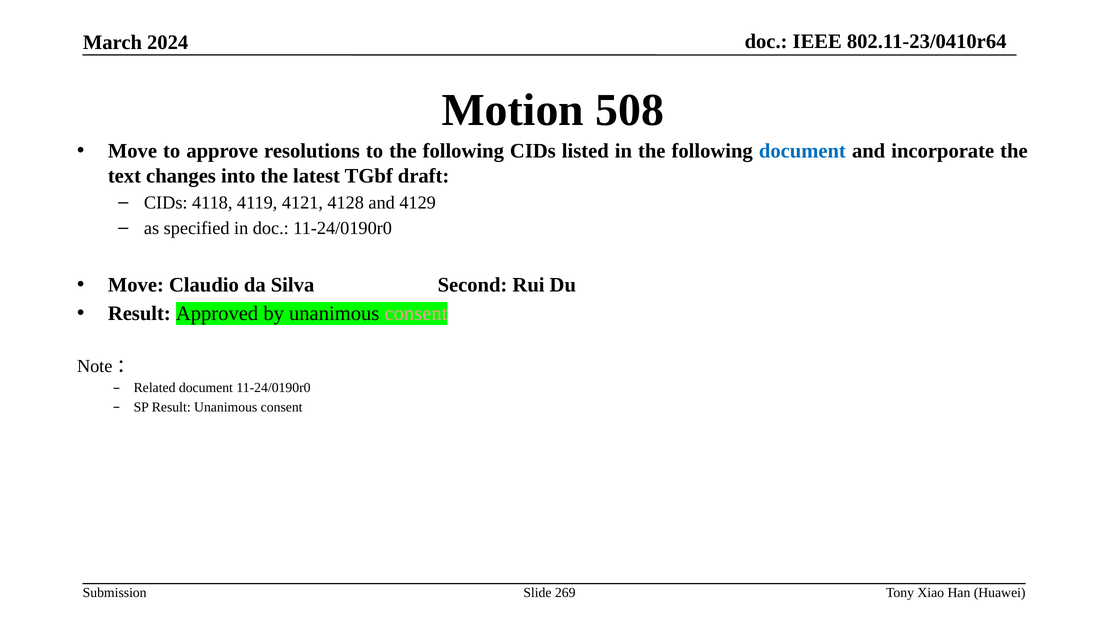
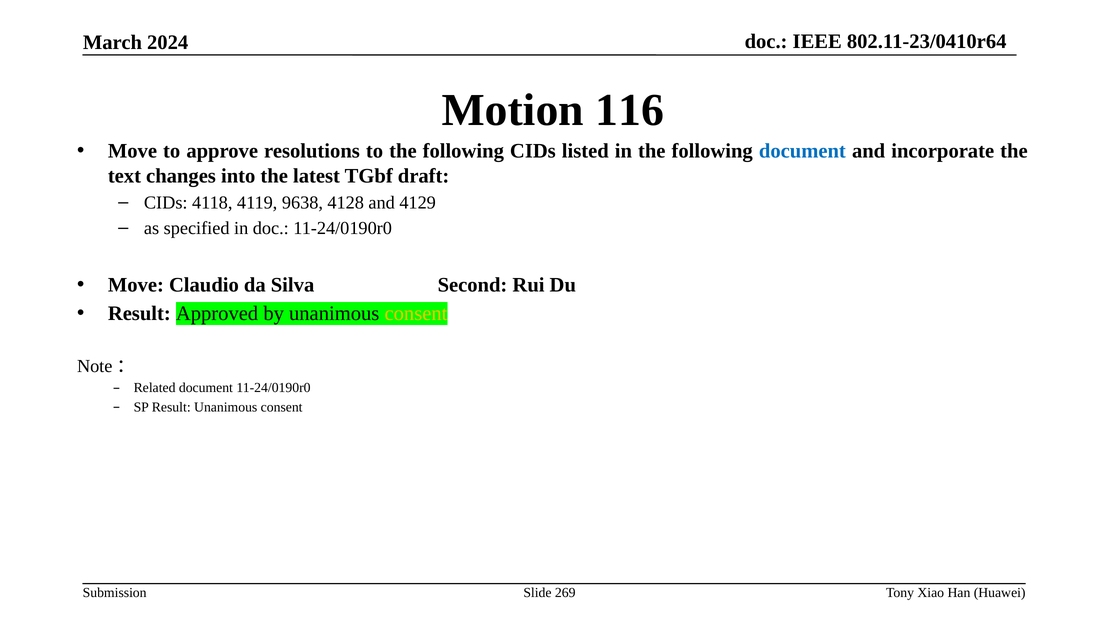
508: 508 -> 116
4121: 4121 -> 9638
consent at (416, 314) colour: pink -> yellow
